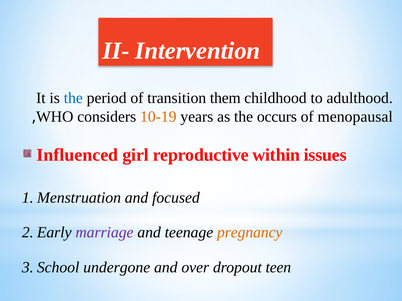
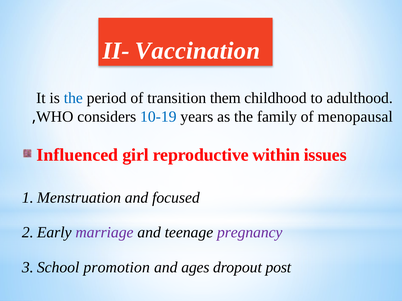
Intervention: Intervention -> Vaccination
10-19 colour: orange -> blue
occurs: occurs -> family
pregnancy colour: orange -> purple
undergone: undergone -> promotion
over: over -> ages
teen: teen -> post
